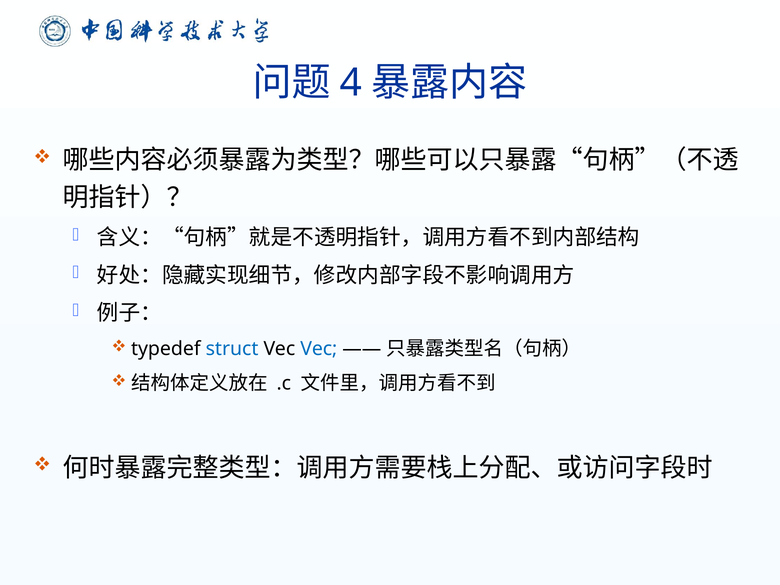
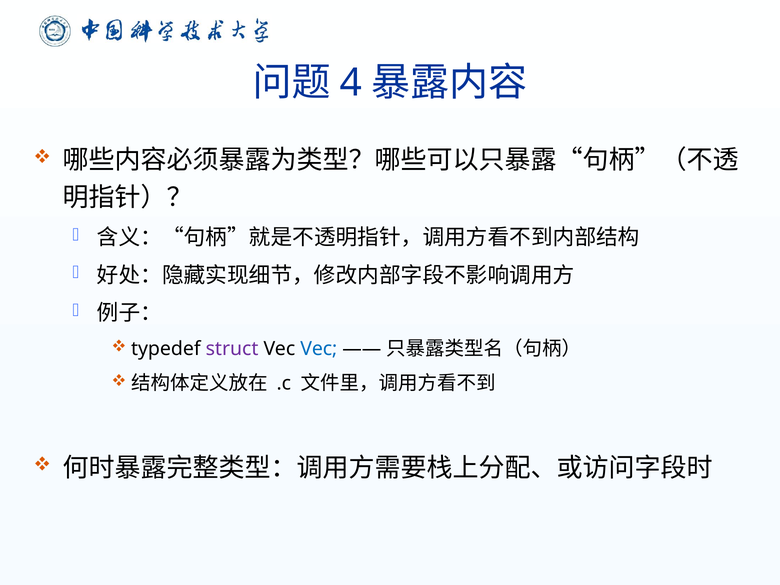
struct colour: blue -> purple
